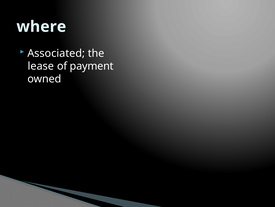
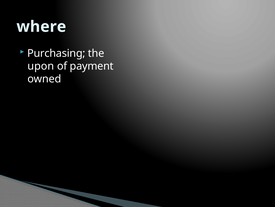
Associated: Associated -> Purchasing
lease: lease -> upon
